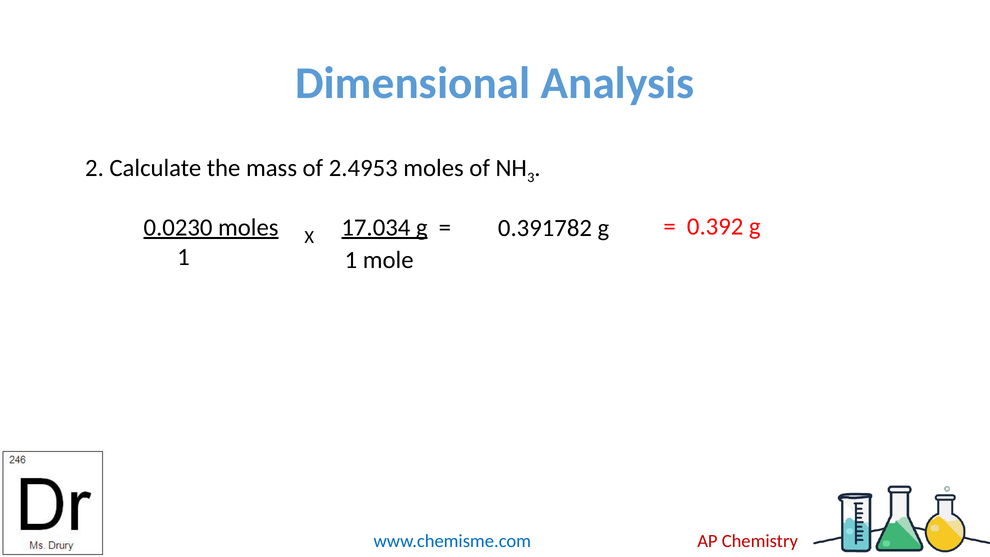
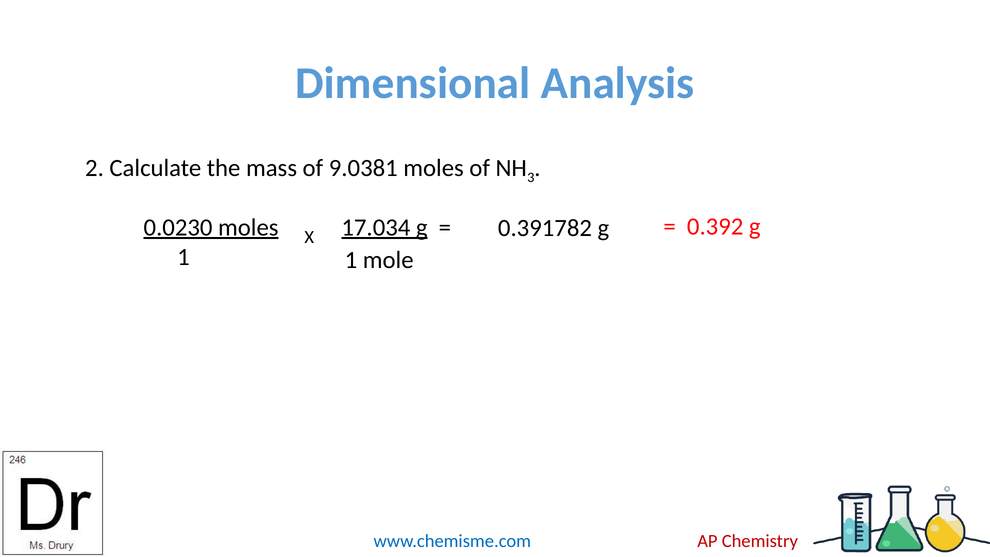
2.4953: 2.4953 -> 9.0381
